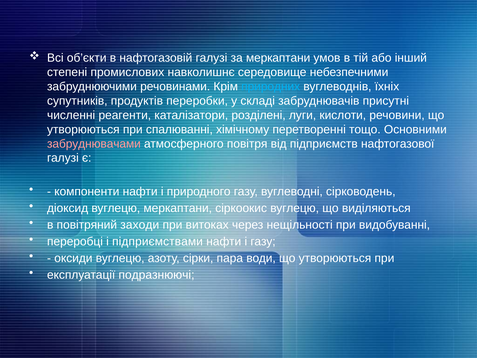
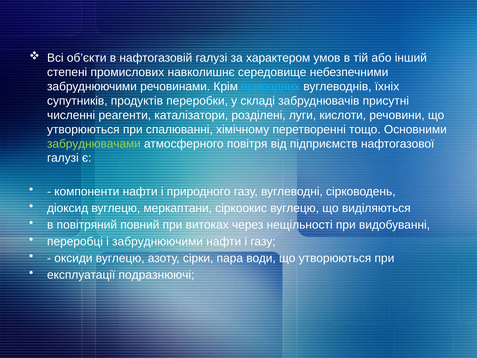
за меркаптани: меркаптани -> характером
забруднювачами colour: pink -> light green
заходи: заходи -> повний
і підприємствами: підприємствами -> забруднюючими
